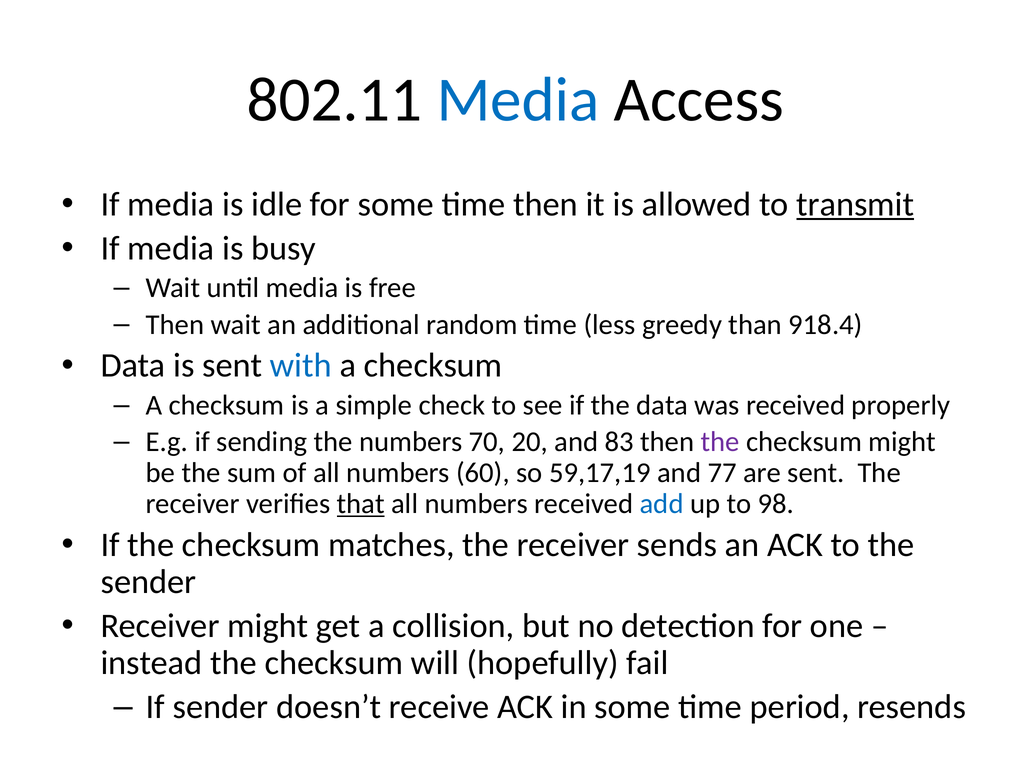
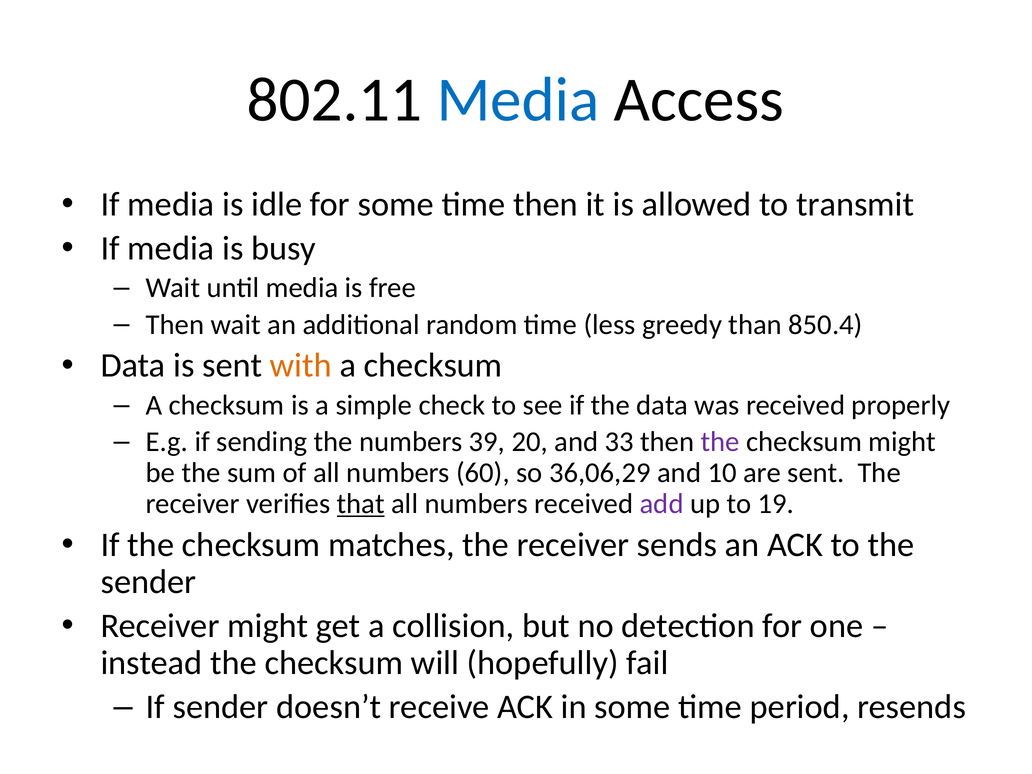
transmit underline: present -> none
918.4: 918.4 -> 850.4
with colour: blue -> orange
70: 70 -> 39
83: 83 -> 33
59,17,19: 59,17,19 -> 36,06,29
77: 77 -> 10
add colour: blue -> purple
98: 98 -> 19
